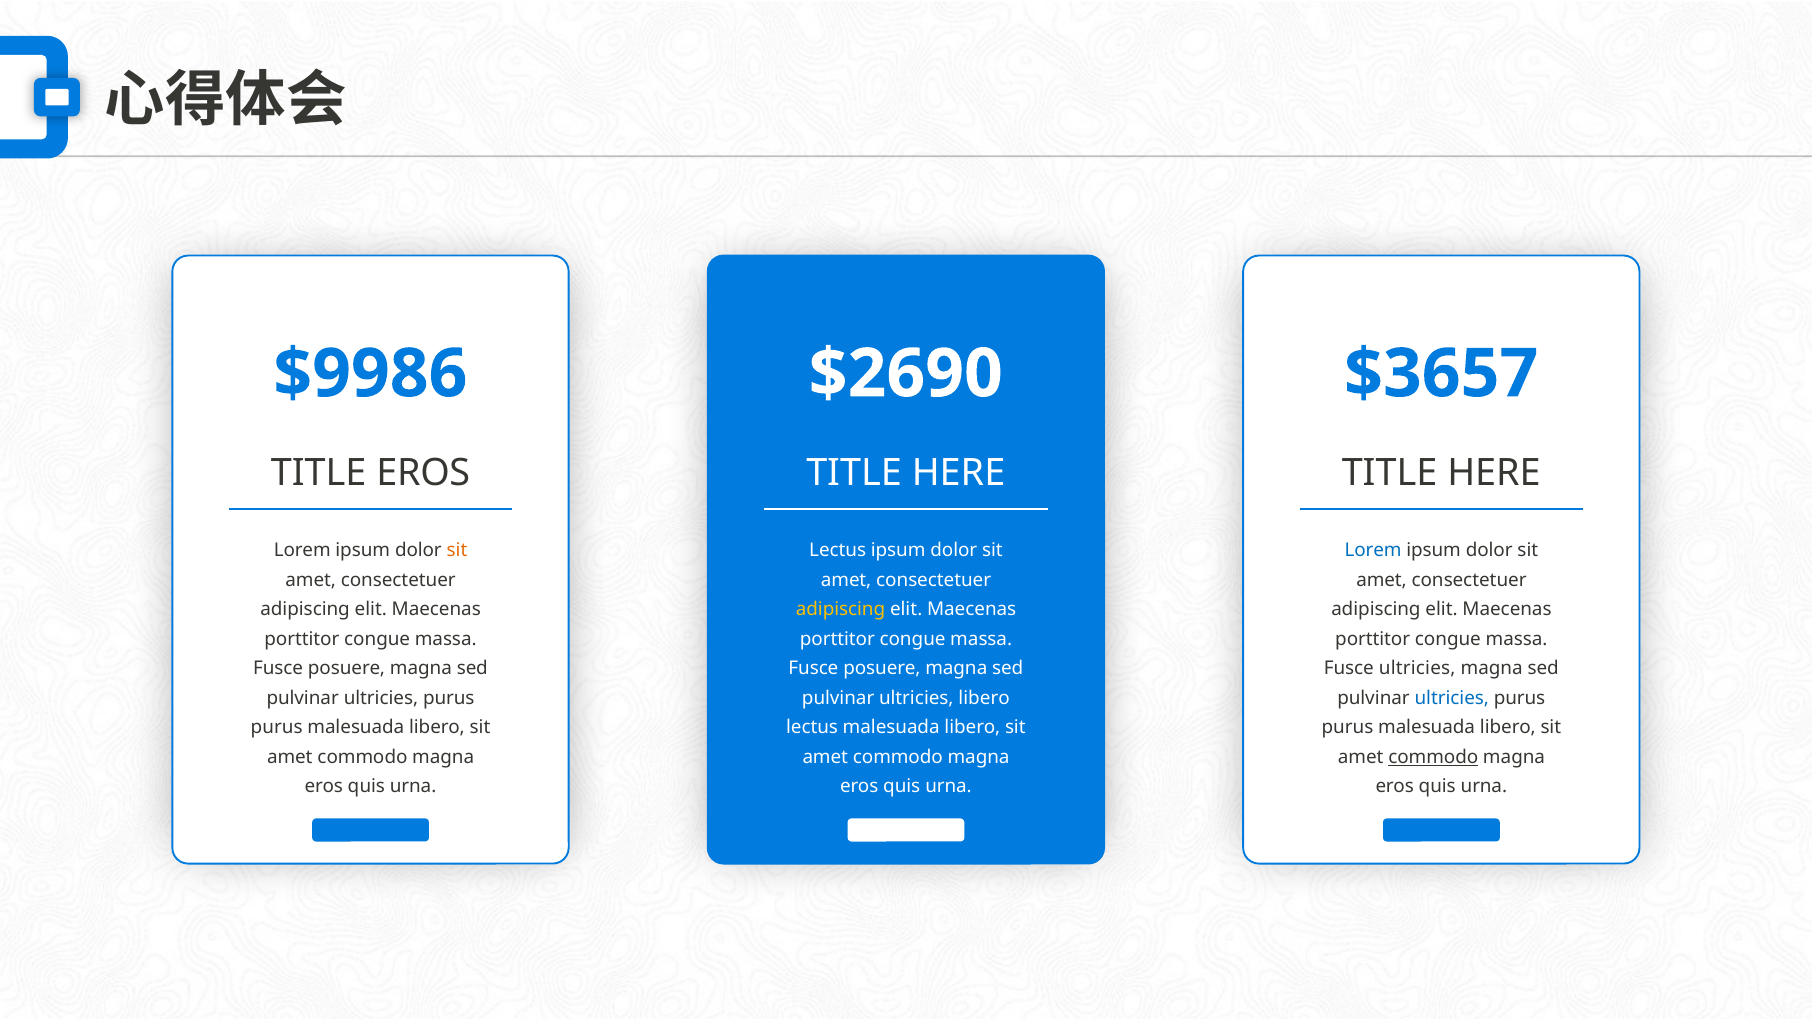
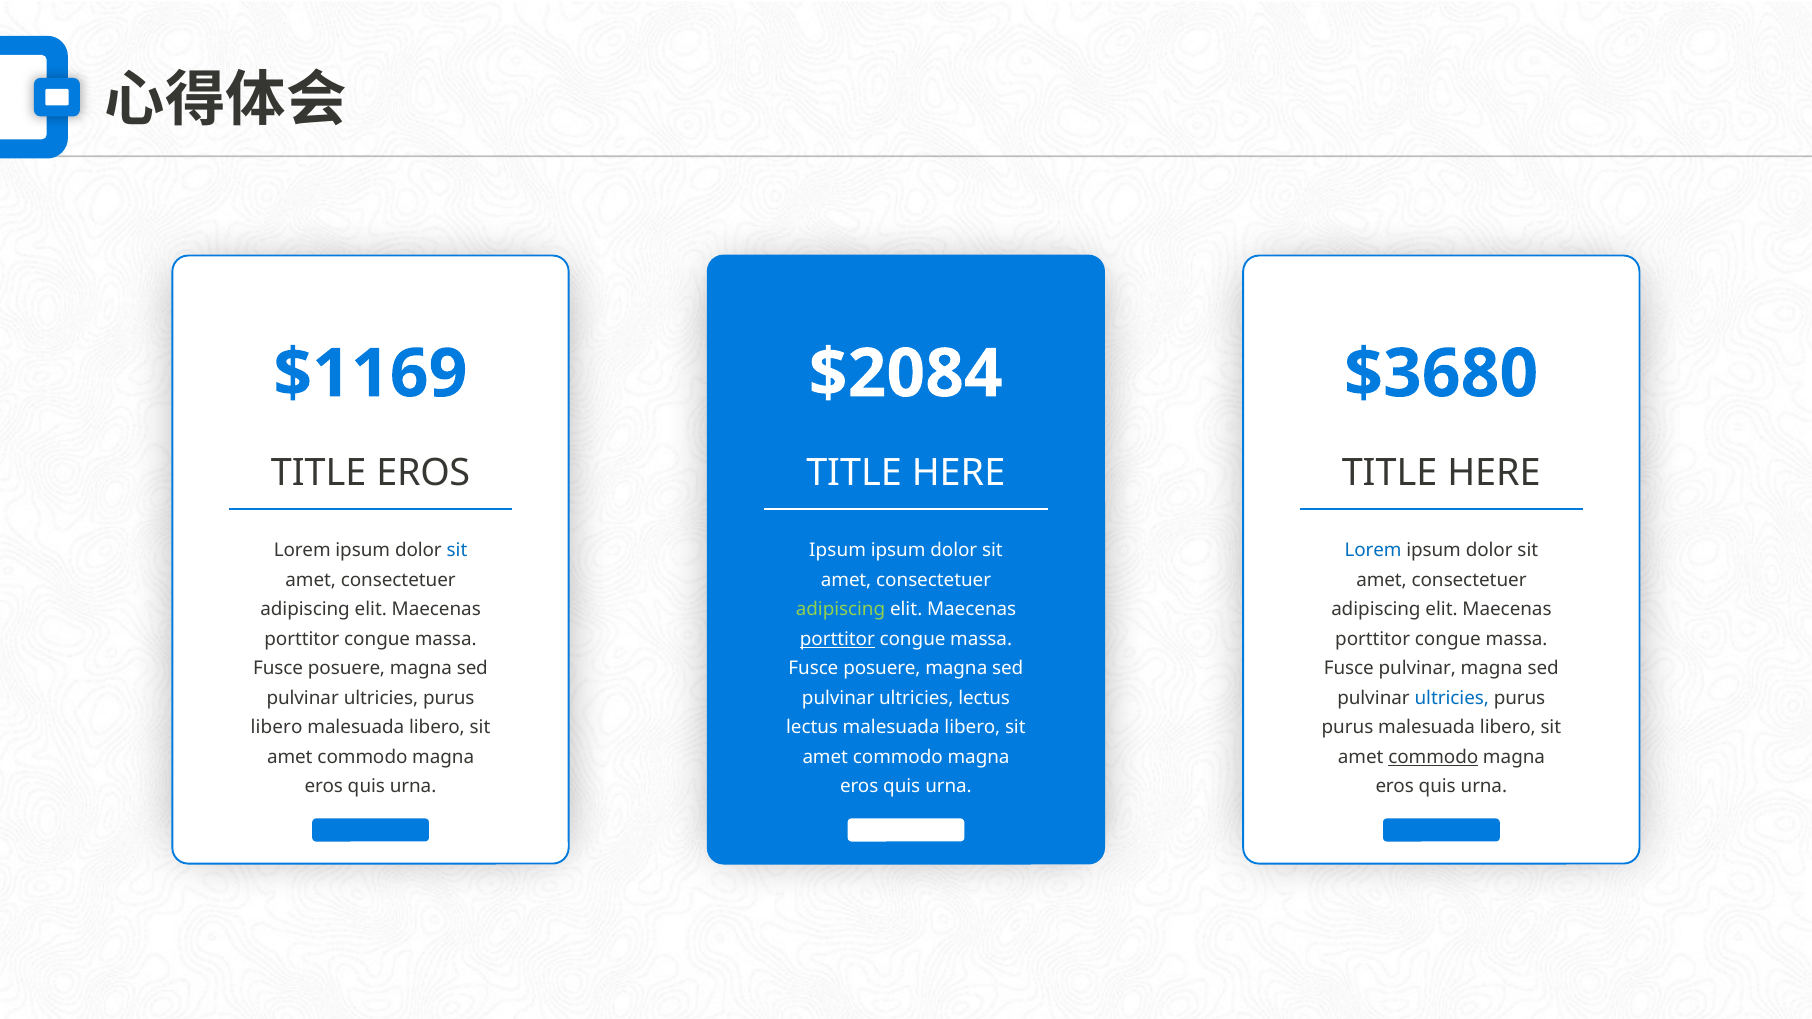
$9986: $9986 -> $1169
$2690: $2690 -> $2084
$3657: $3657 -> $3680
sit at (457, 551) colour: orange -> blue
Lectus at (838, 551): Lectus -> Ipsum
adipiscing at (841, 610) colour: yellow -> light green
porttitor at (837, 639) underline: none -> present
Fusce ultricies: ultricies -> pulvinar
ultricies libero: libero -> lectus
purus at (277, 728): purus -> libero
